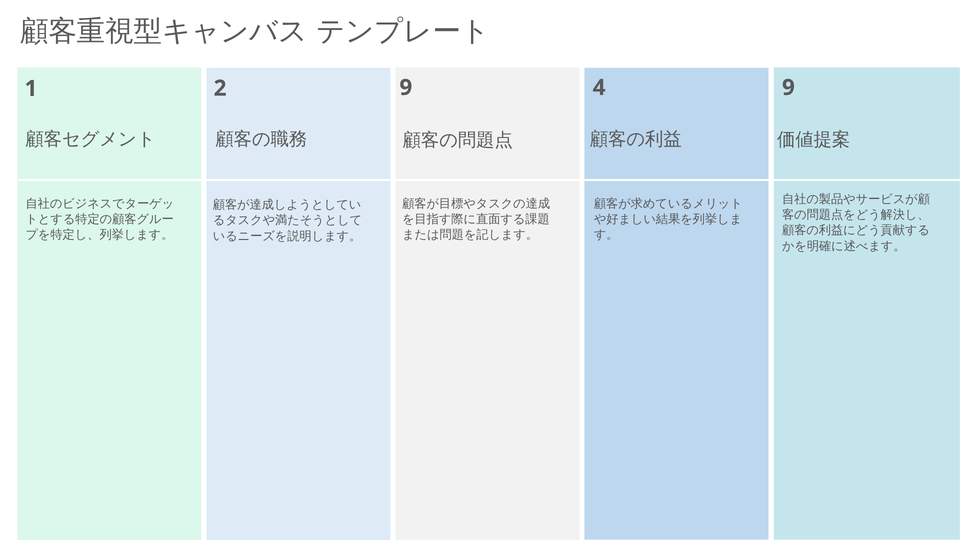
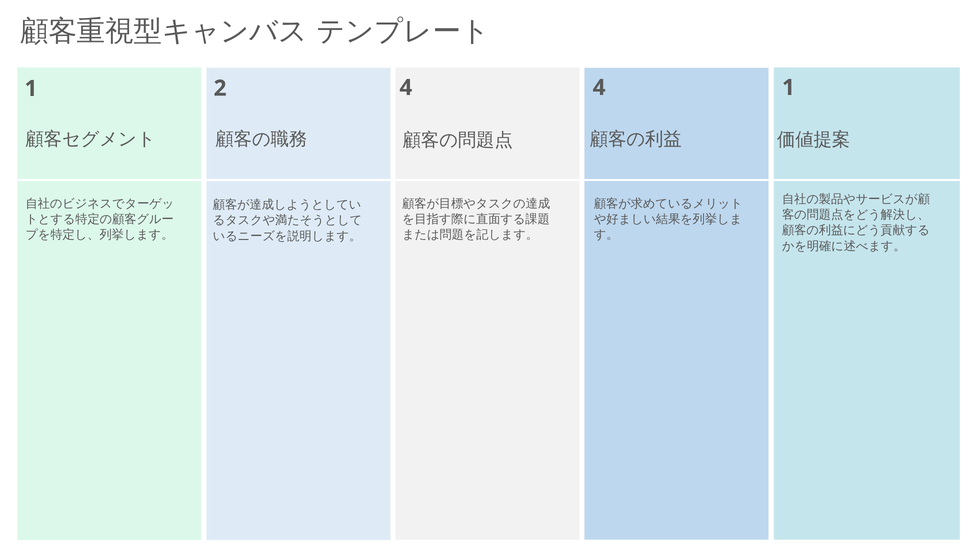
2 9: 9 -> 4
4 9: 9 -> 1
